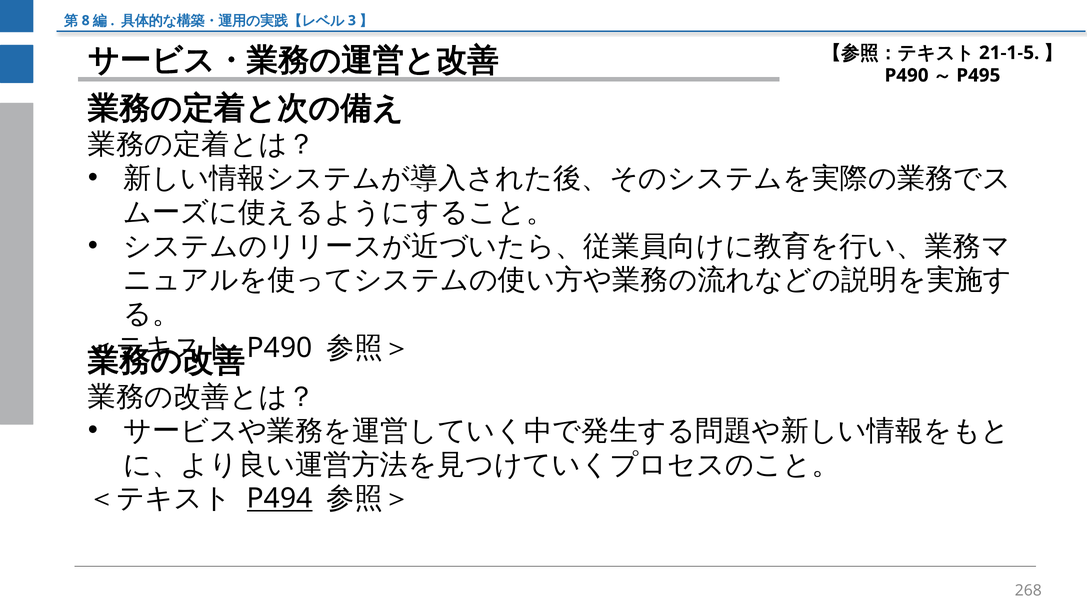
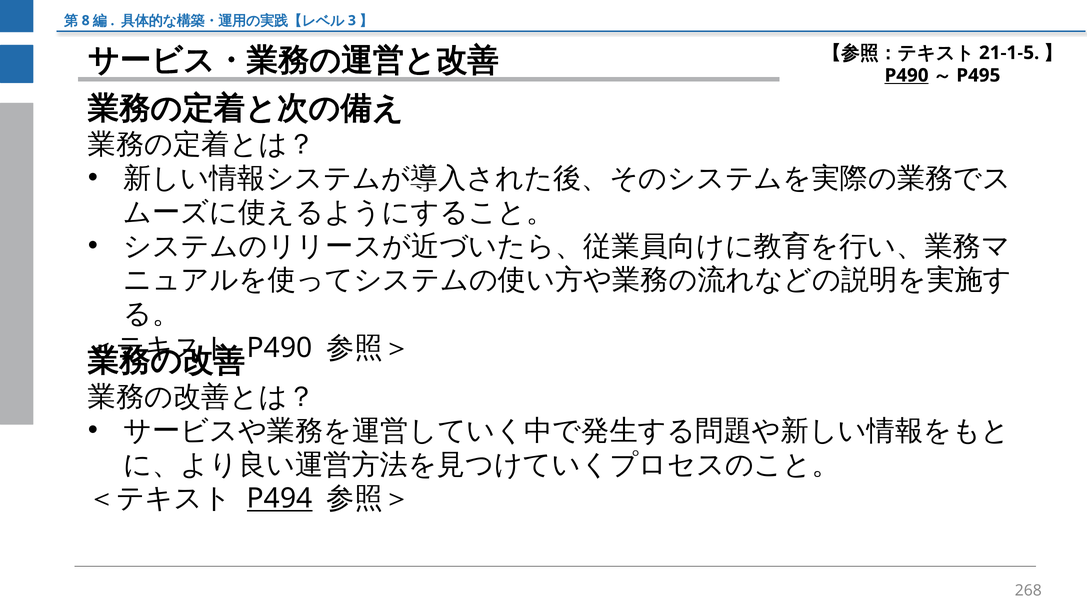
P490 at (907, 75) underline: none -> present
